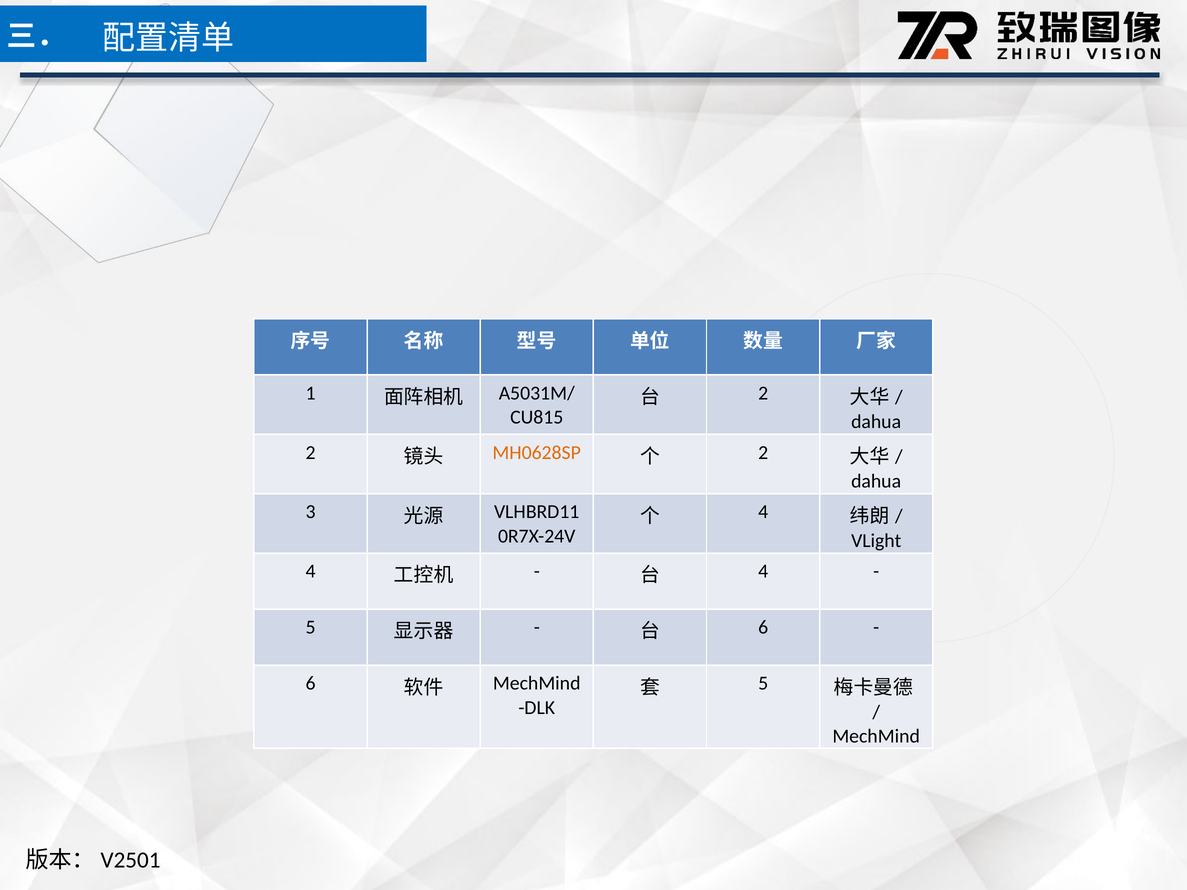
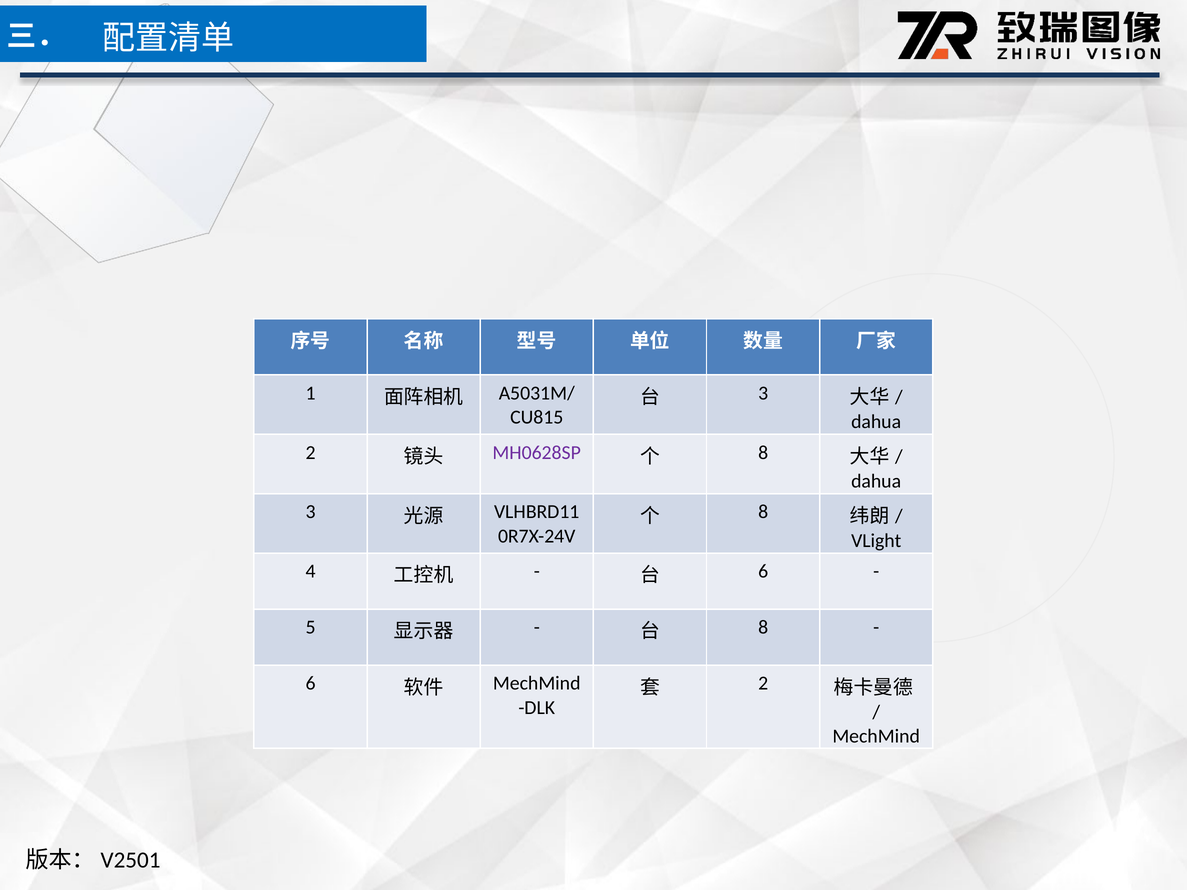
2 at (763, 393): 2 -> 3
MH0628SP colour: orange -> purple
2 at (763, 453): 2 -> 8
4 at (763, 512): 4 -> 8
4 at (763, 571): 4 -> 6
6 at (763, 627): 6 -> 8
5 at (763, 684): 5 -> 2
